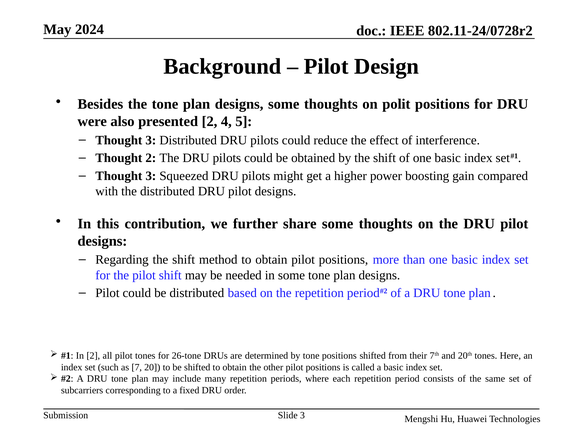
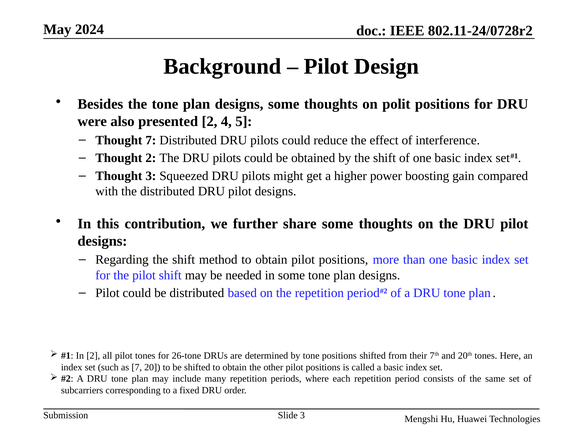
3 at (151, 140): 3 -> 7
